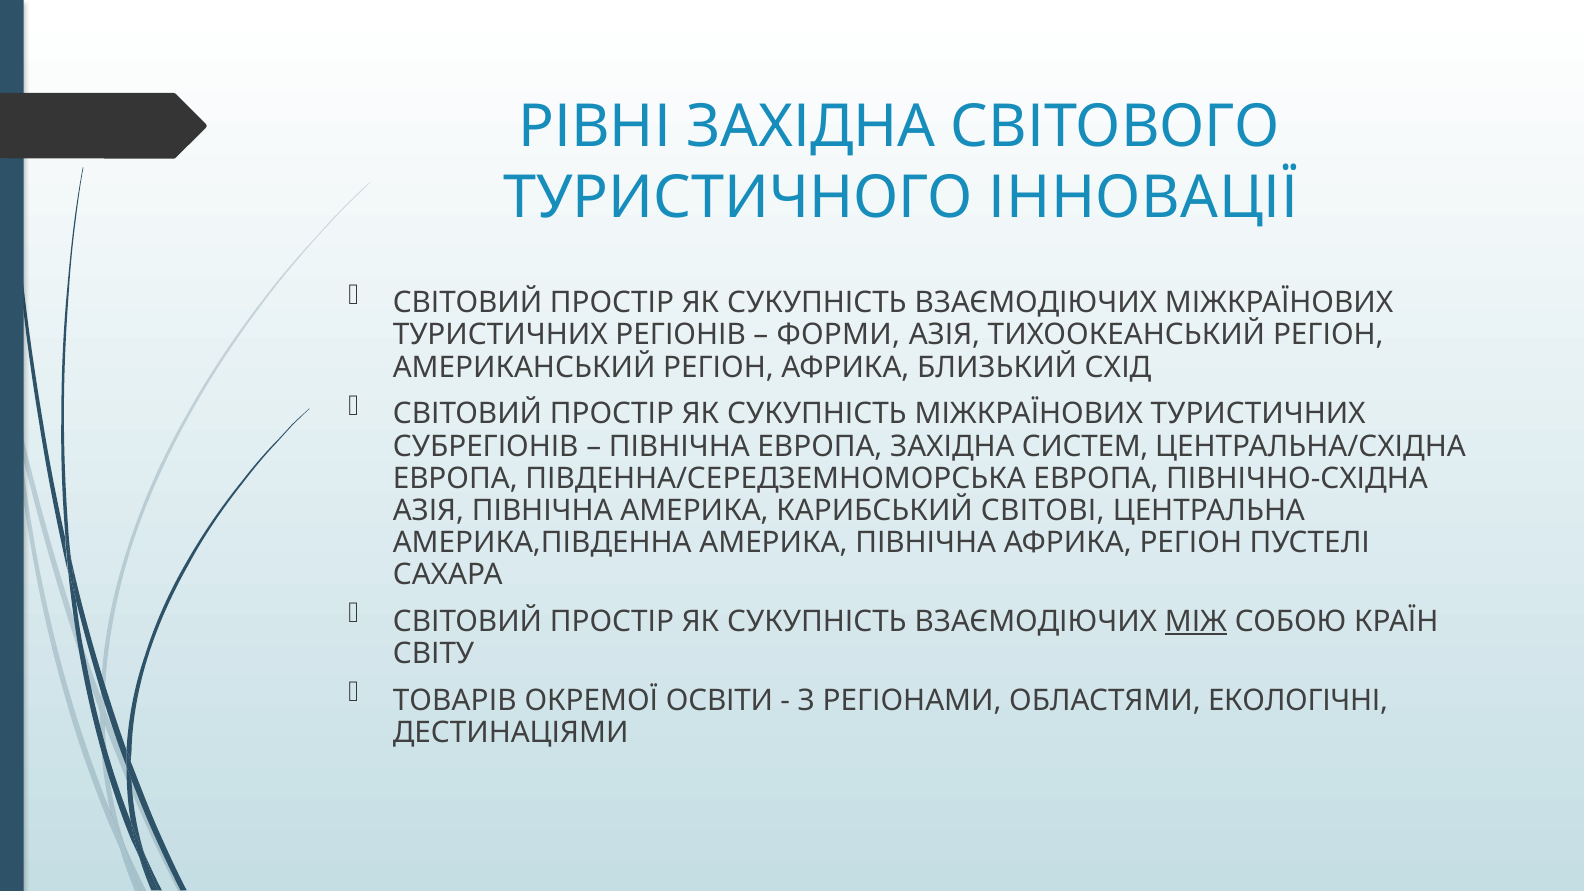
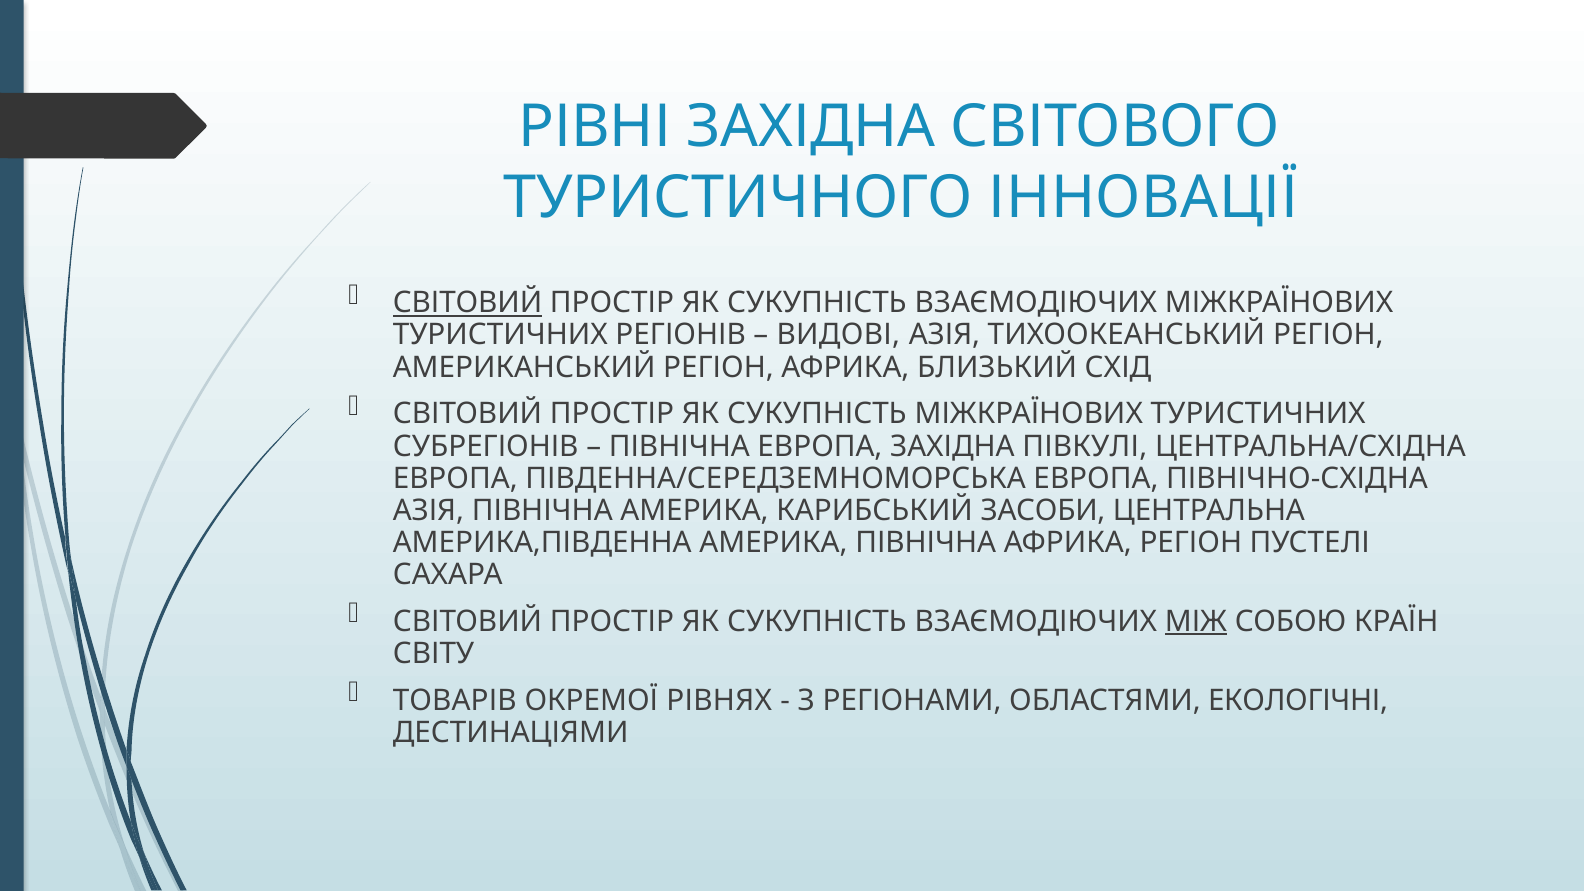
СВІТОВИЙ at (468, 303) underline: none -> present
ФОРМИ: ФОРМИ -> ВИДОВІ
СИСТЕМ: СИСТЕМ -> ПІВКУЛІ
СВІТОВІ: СВІТОВІ -> ЗАСОБИ
ОСВІТИ: ОСВІТИ -> РІВНЯХ
